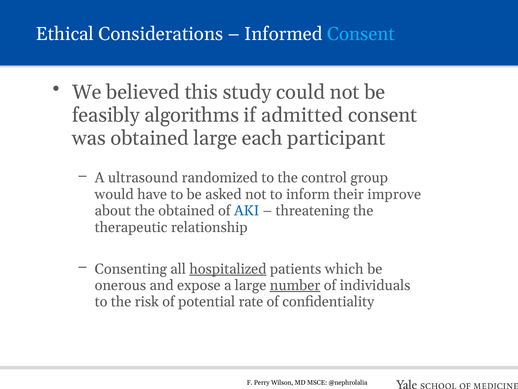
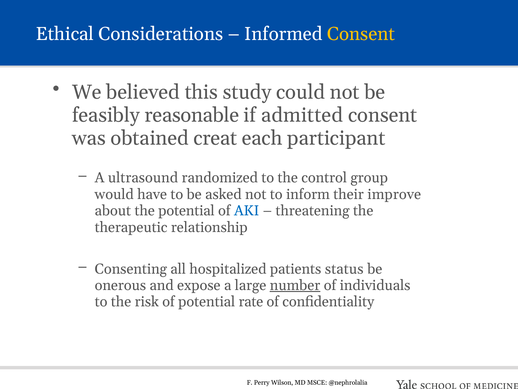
Consent at (361, 34) colour: light blue -> yellow
algorithms: algorithms -> reasonable
obtained large: large -> creat
the obtained: obtained -> potential
hospitalized underline: present -> none
which: which -> status
